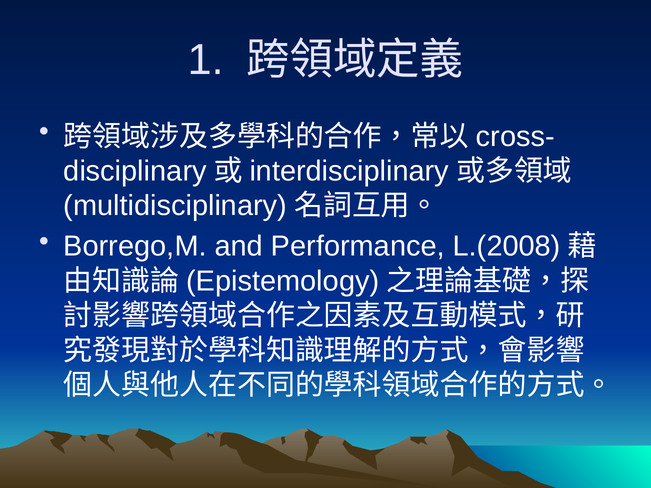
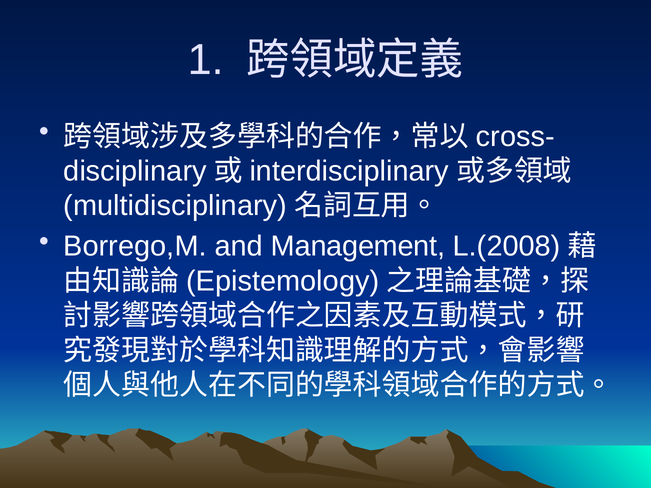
Performance: Performance -> Management
